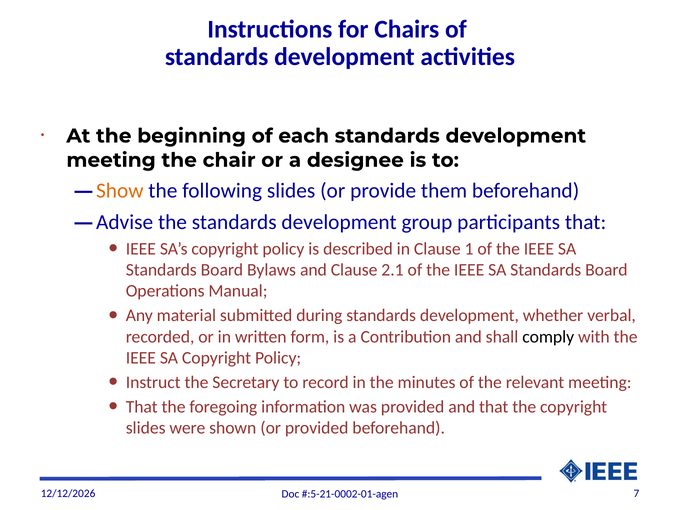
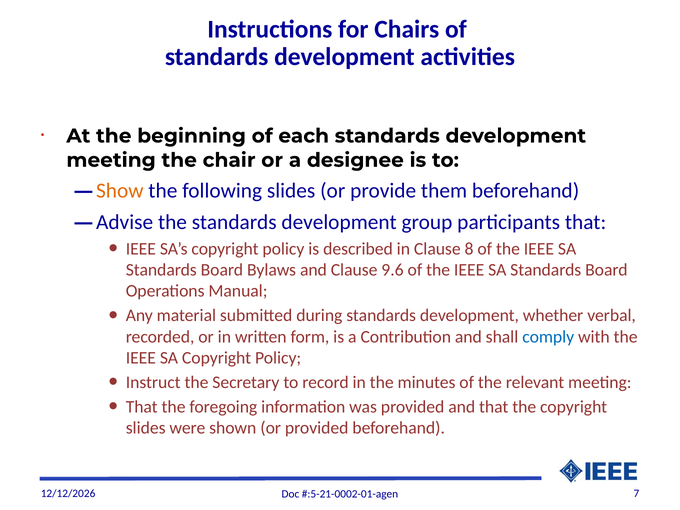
1: 1 -> 8
2.1: 2.1 -> 9.6
comply colour: black -> blue
